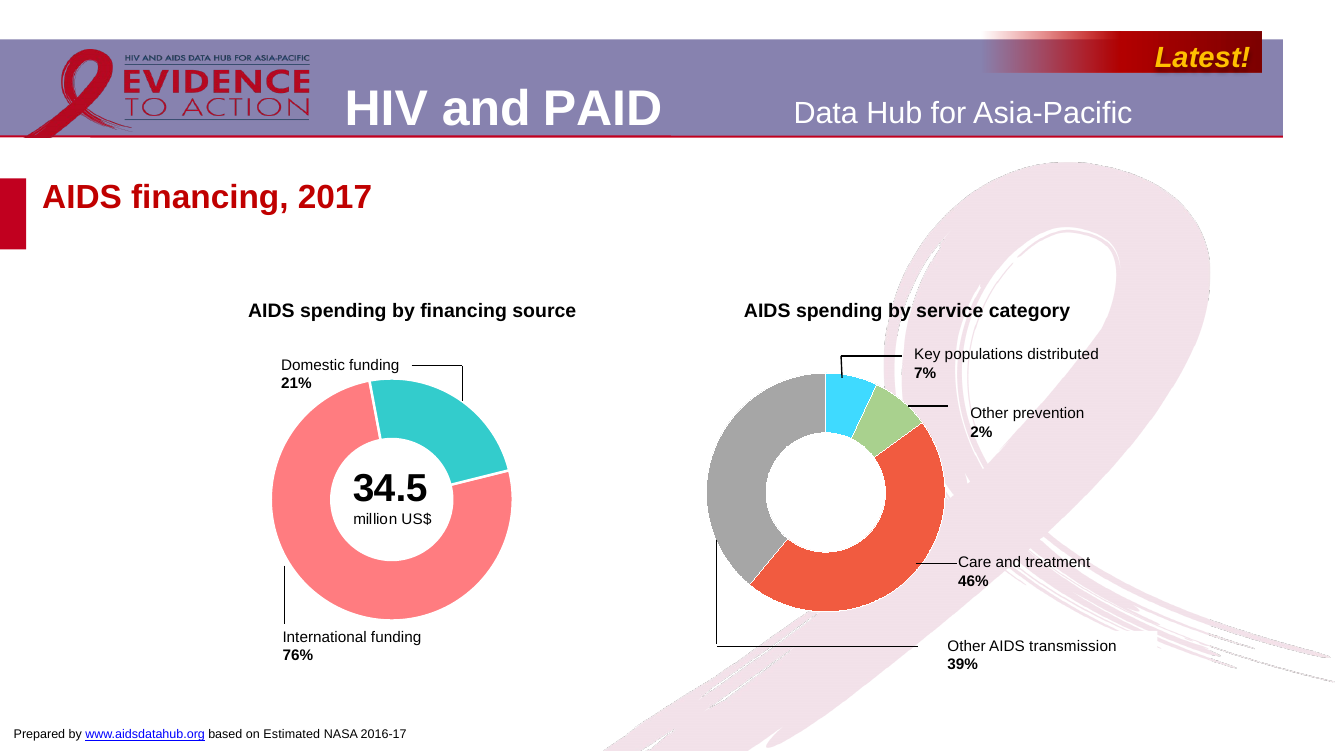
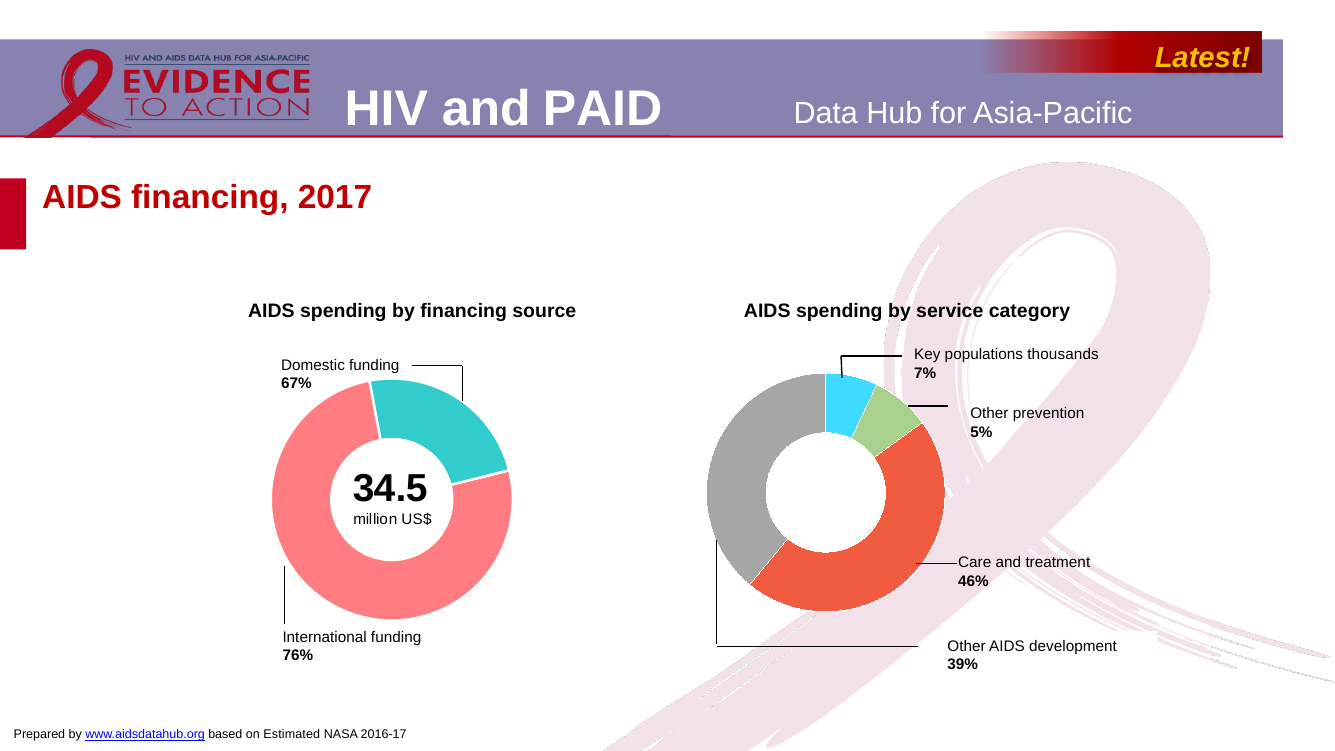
distributed: distributed -> thousands
21%: 21% -> 67%
2%: 2% -> 5%
transmission: transmission -> development
